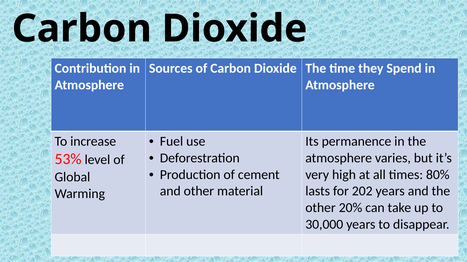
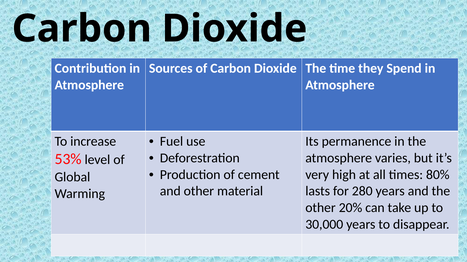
202: 202 -> 280
